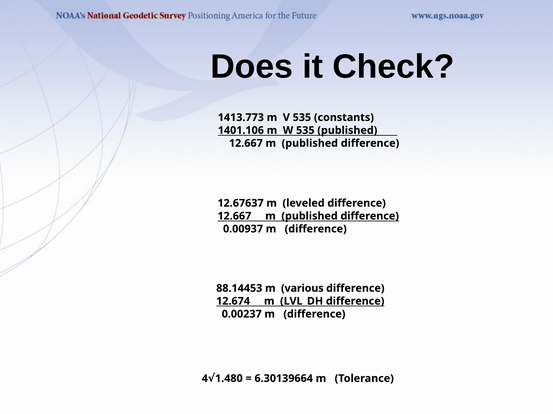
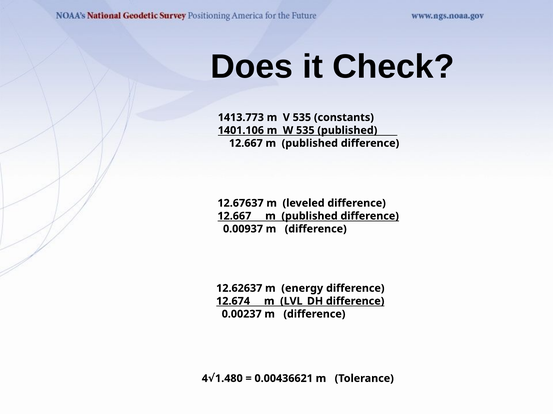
88.14453: 88.14453 -> 12.62637
various: various -> energy
6.30139664: 6.30139664 -> 0.00436621
